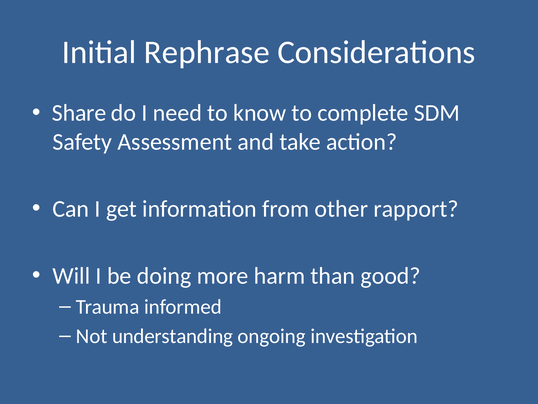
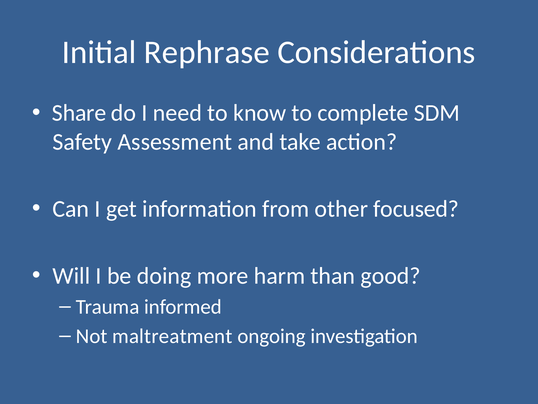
rapport: rapport -> focused
understanding: understanding -> maltreatment
